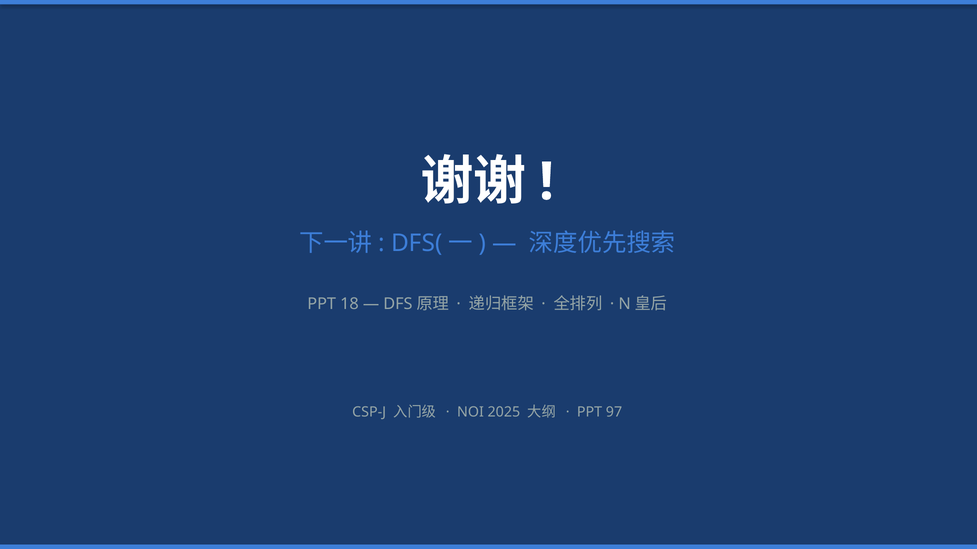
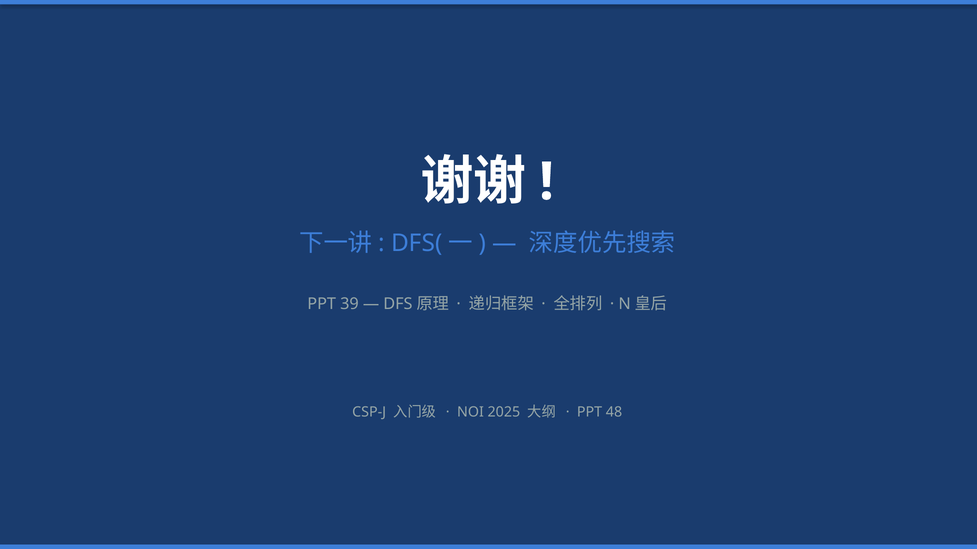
18: 18 -> 39
97: 97 -> 48
